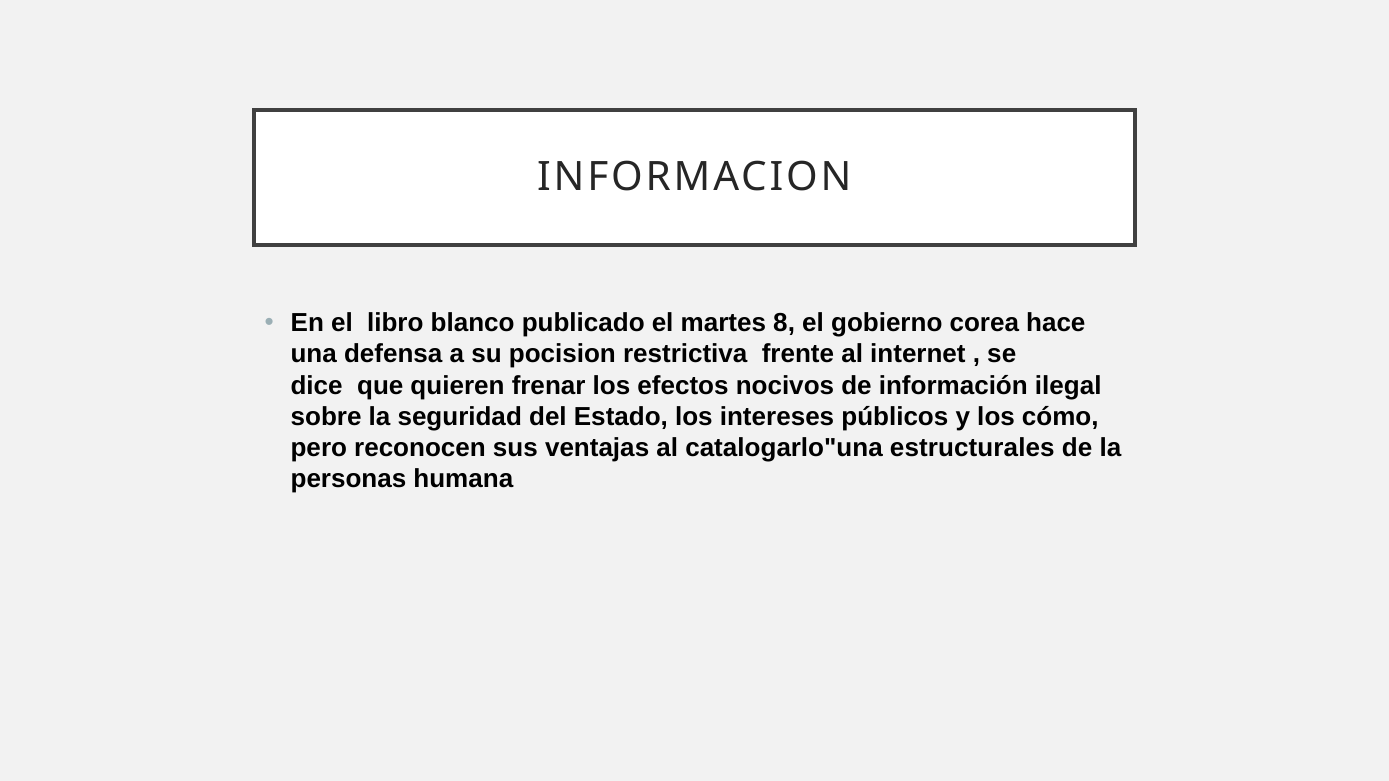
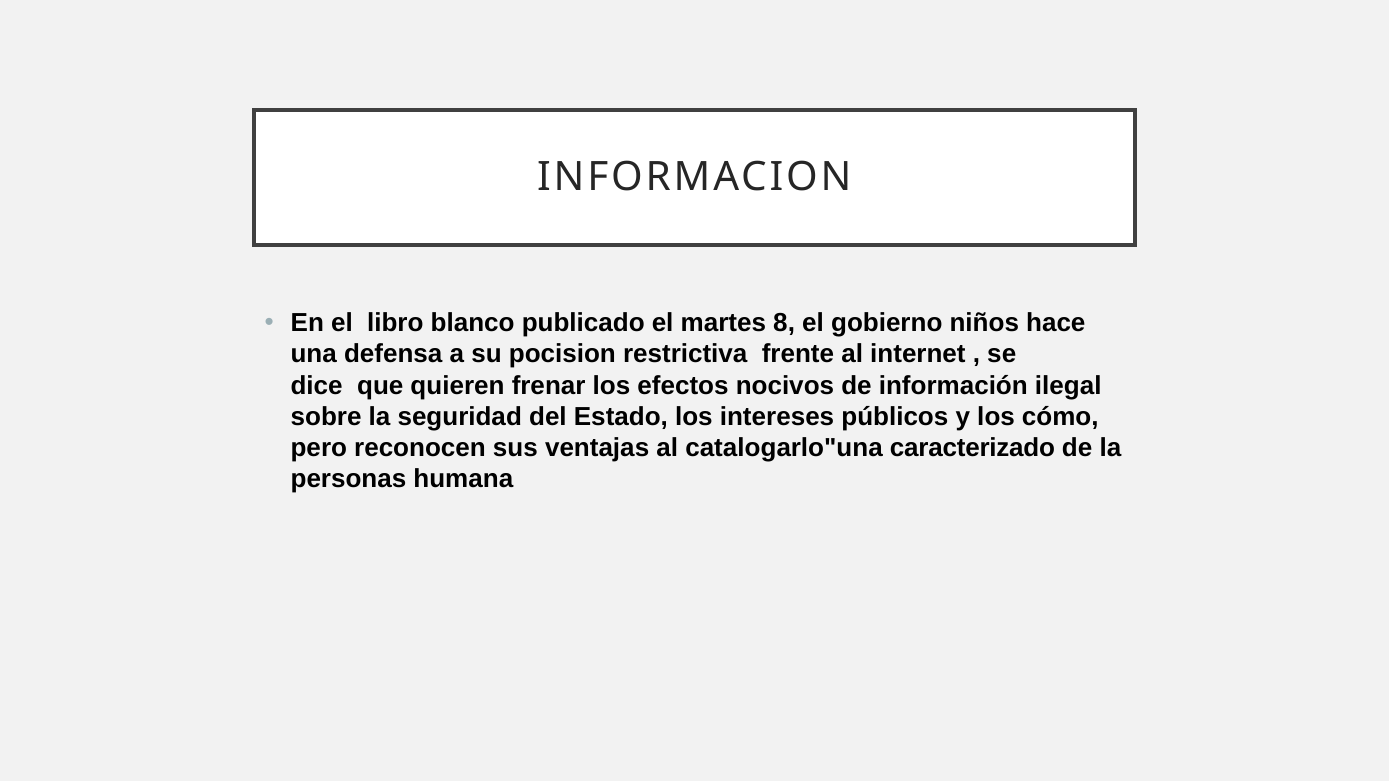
corea: corea -> niños
estructurales: estructurales -> caracterizado
